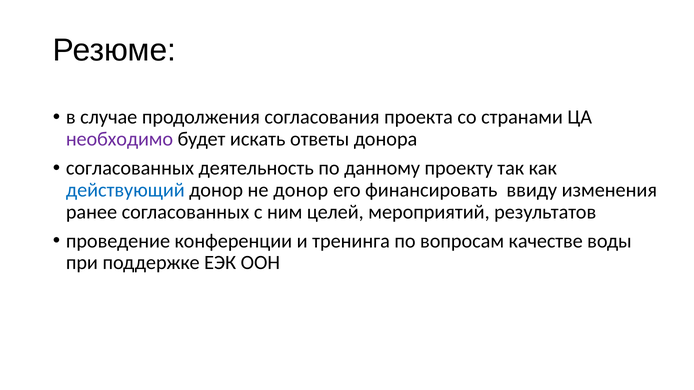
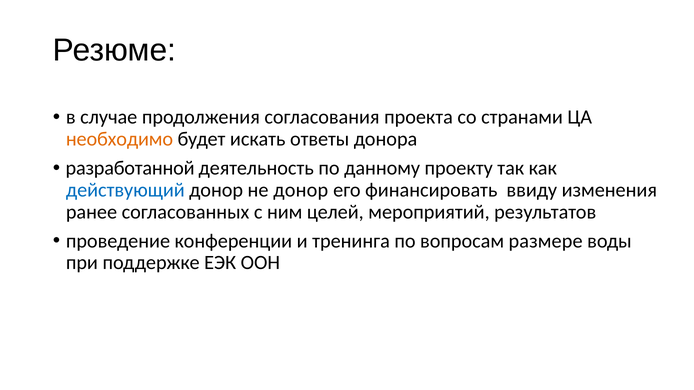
необходимо colour: purple -> orange
согласованных at (130, 168): согласованных -> разработанной
качестве: качестве -> размере
